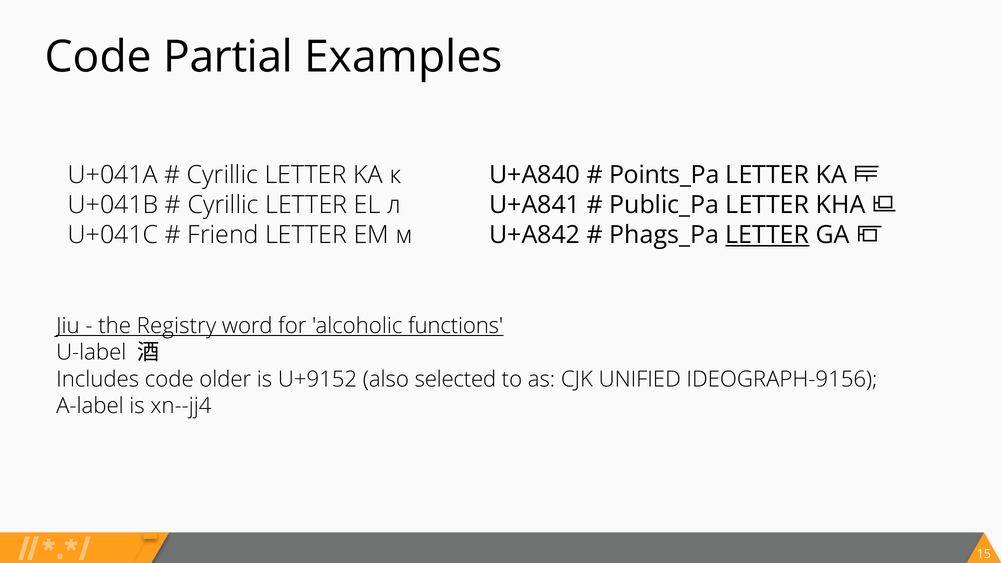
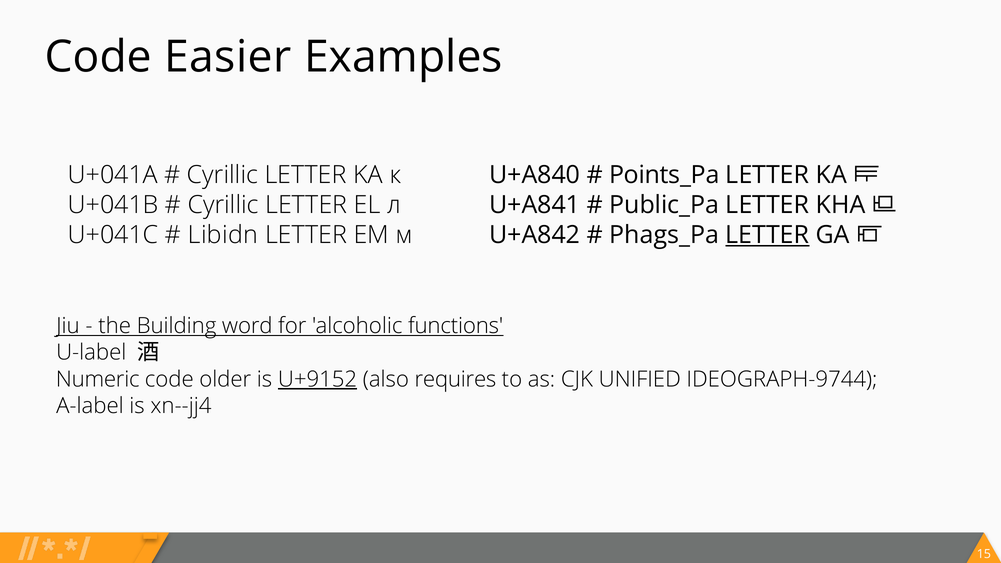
Partial: Partial -> Easier
Friend: Friend -> Libidn
Registry: Registry -> Building
Includes: Includes -> Numeric
U+9152 underline: none -> present
selected: selected -> requires
IDEOGRAPH-9156: IDEOGRAPH-9156 -> IDEOGRAPH-9744
